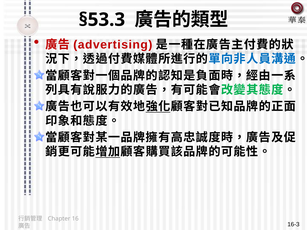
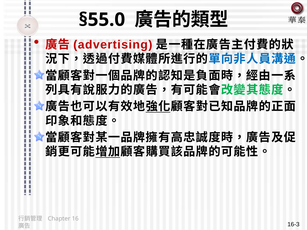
§53.3: §53.3 -> §55.0
